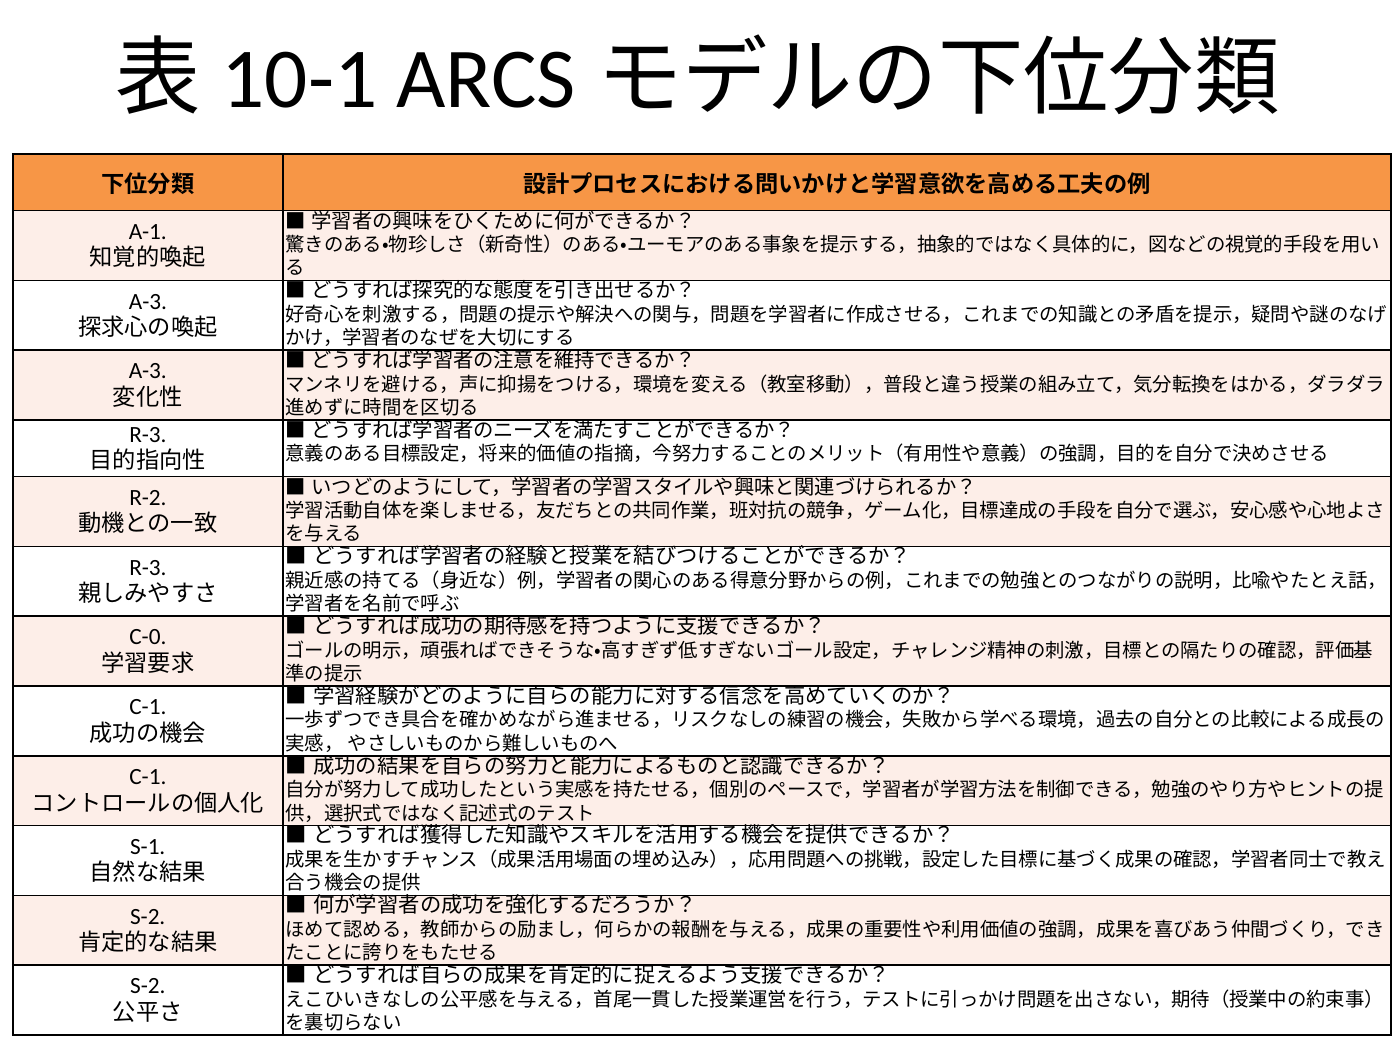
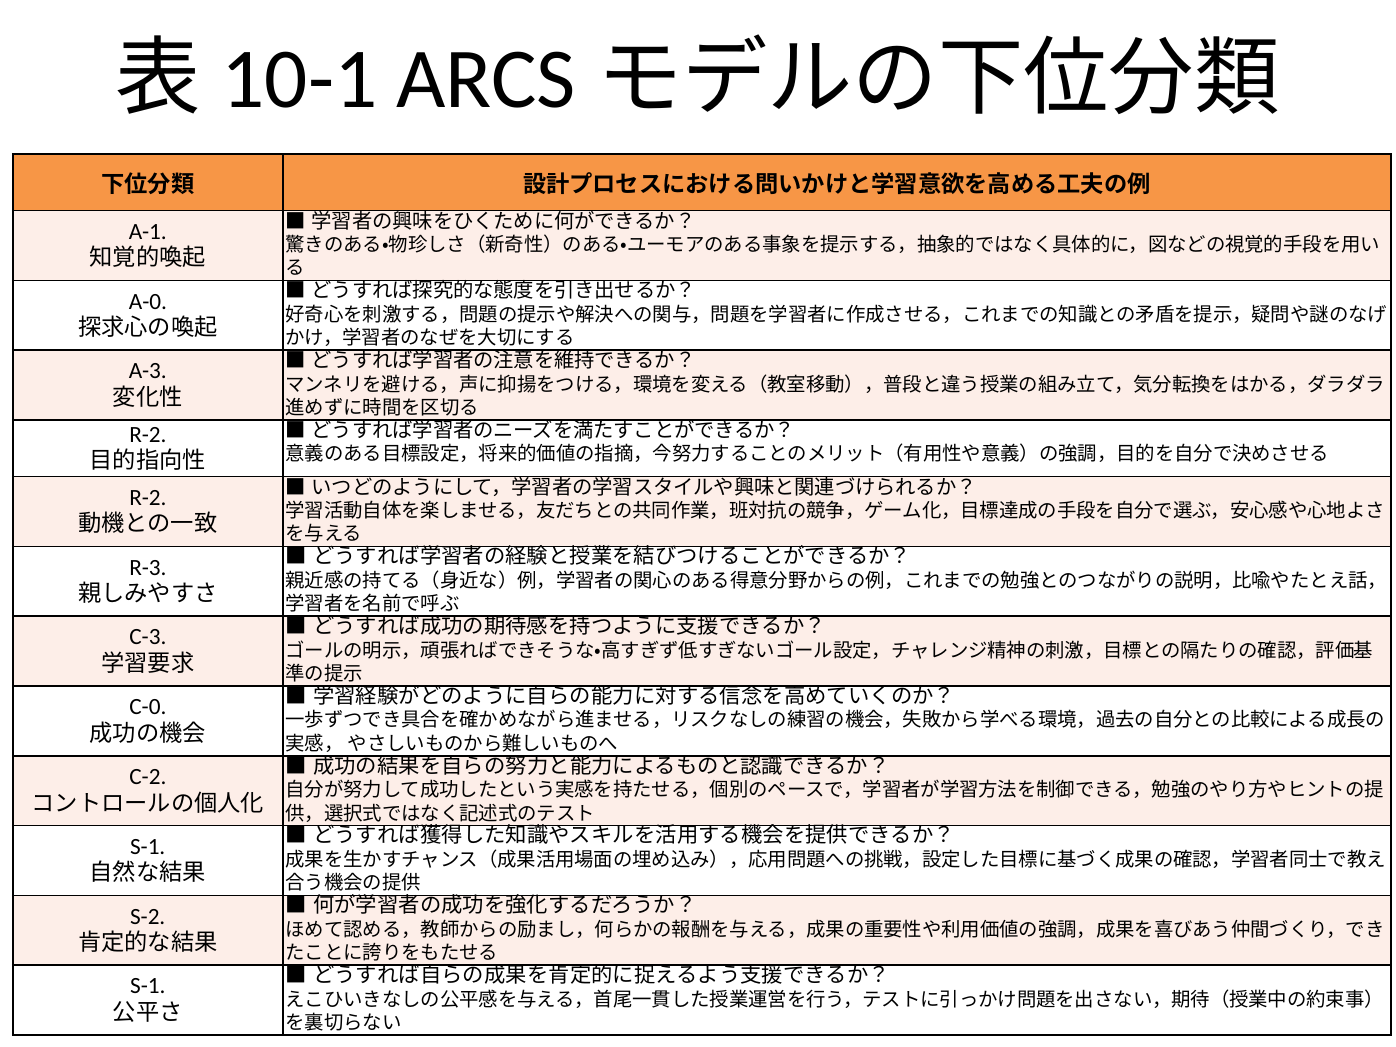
A-3 at (148, 301): A-3 -> A-0
R-3 at (148, 434): R-3 -> R-2
C-0: C-0 -> C-3
C-1 at (148, 707): C-1 -> C-0
C-1 at (148, 777): C-1 -> C-2
S-2 at (148, 986): S-2 -> S-1
